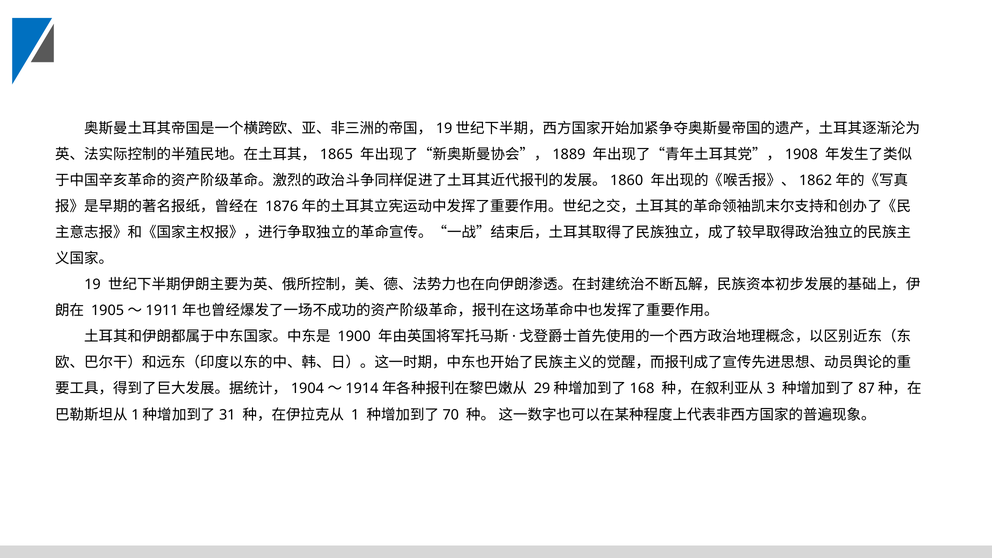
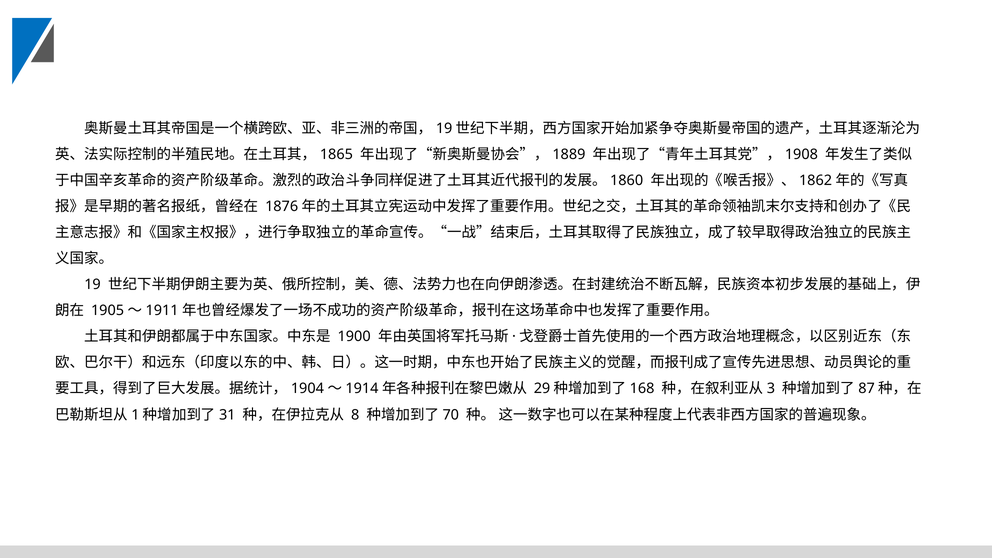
1: 1 -> 8
